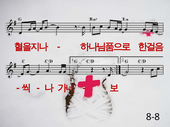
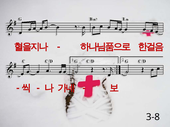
8-8: 8-8 -> 3-8
